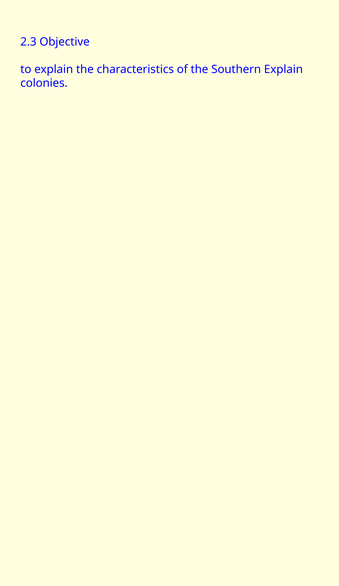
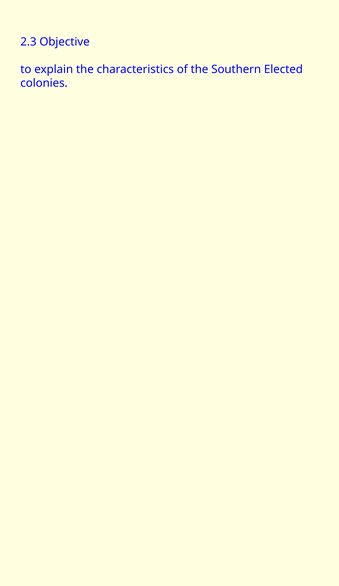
Southern Explain: Explain -> Elected
